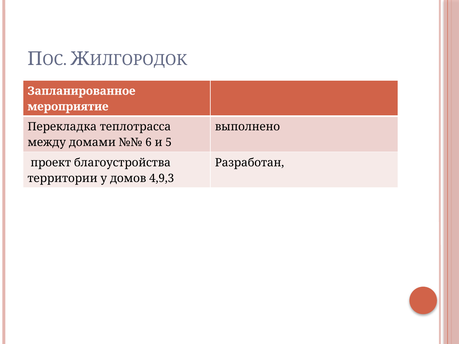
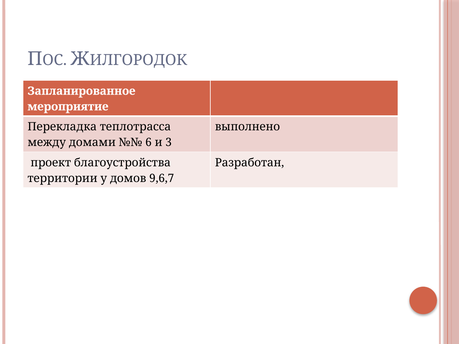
5: 5 -> 3
4,9,3: 4,9,3 -> 9,6,7
